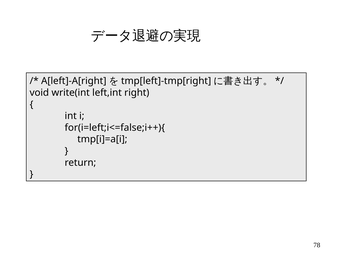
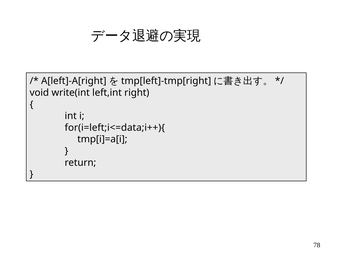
for(i=left;i<=false;i++){: for(i=left;i<=false;i++){ -> for(i=left;i<=data;i++){
